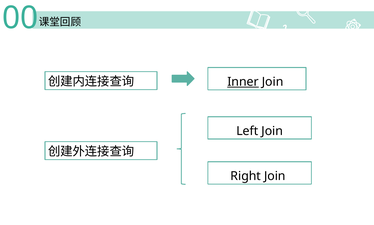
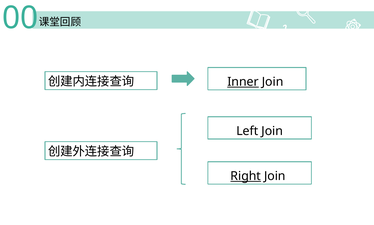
Right underline: none -> present
